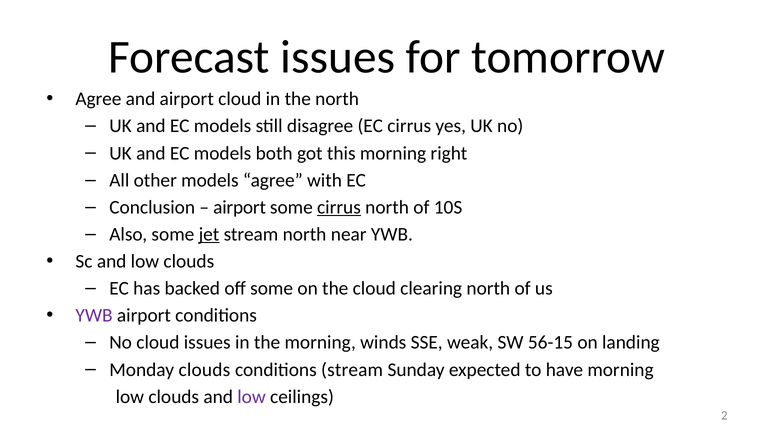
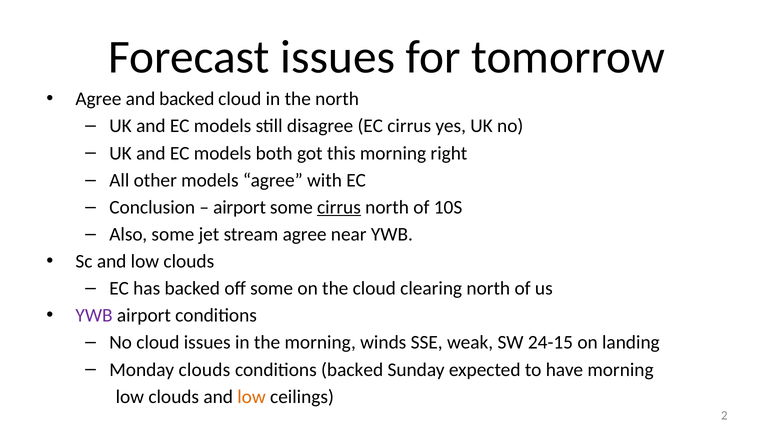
and airport: airport -> backed
jet underline: present -> none
stream north: north -> agree
56-15: 56-15 -> 24-15
conditions stream: stream -> backed
low at (252, 397) colour: purple -> orange
